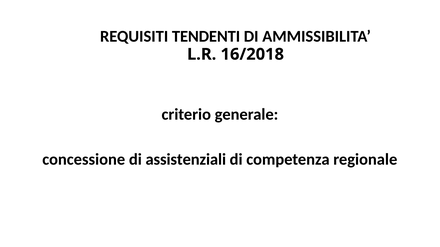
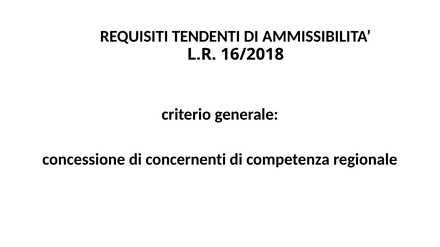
assistenziali: assistenziali -> concernenti
